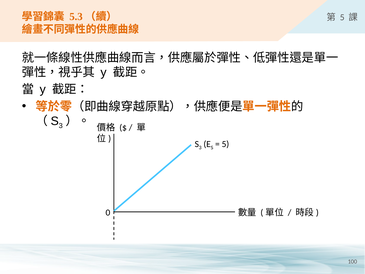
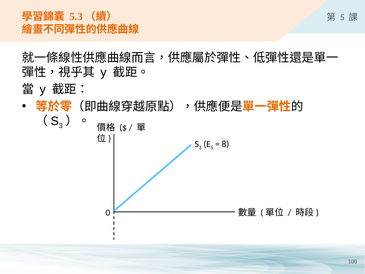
5 at (225, 144): 5 -> 8
